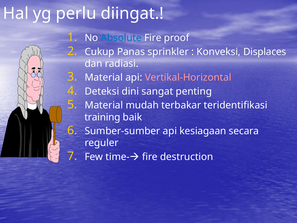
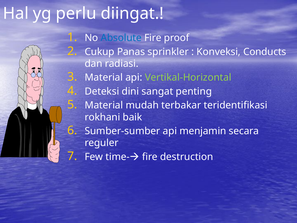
Displaces: Displaces -> Conducts
Vertikal-Horizontal colour: pink -> light green
training: training -> rokhani
kesiagaan: kesiagaan -> menjamin
